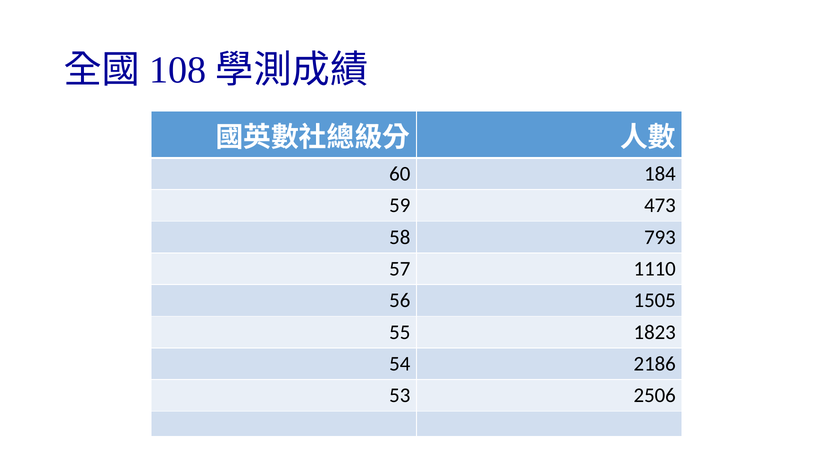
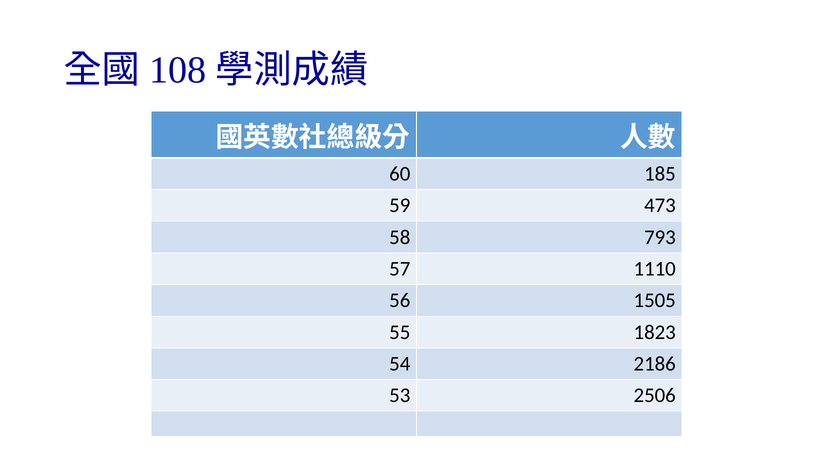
184: 184 -> 185
